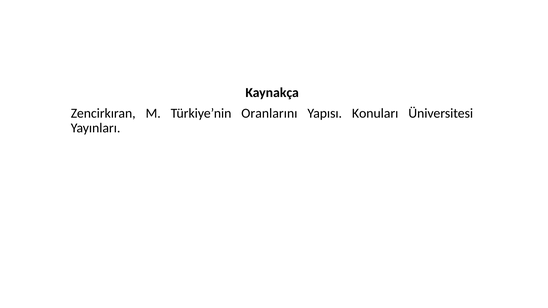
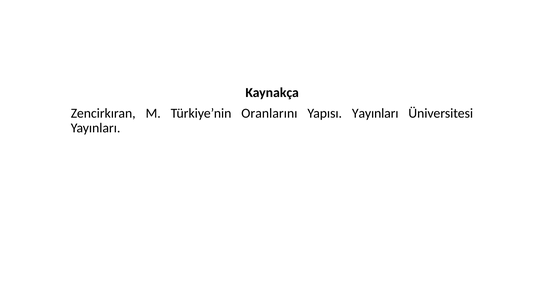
Yapısı Konuları: Konuları -> Yayınları
